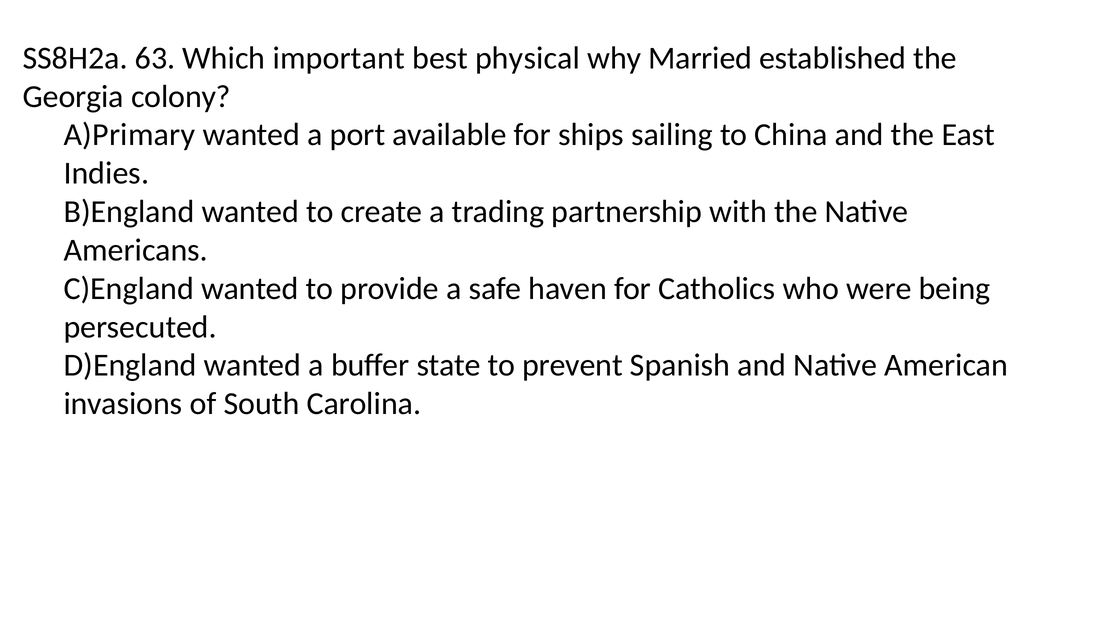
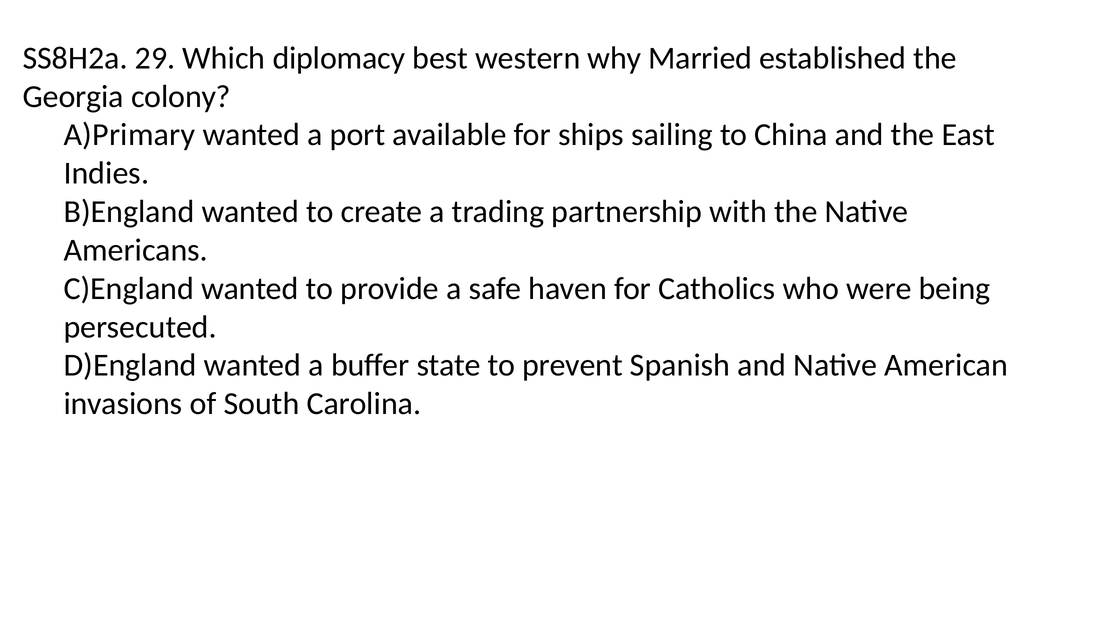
63: 63 -> 29
important: important -> diplomacy
physical: physical -> western
